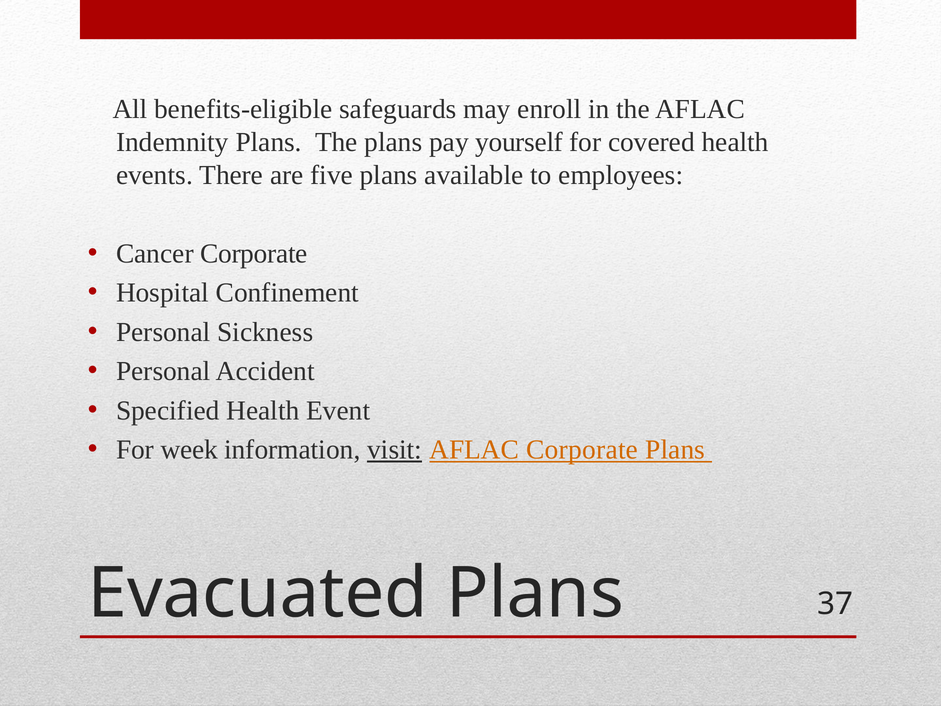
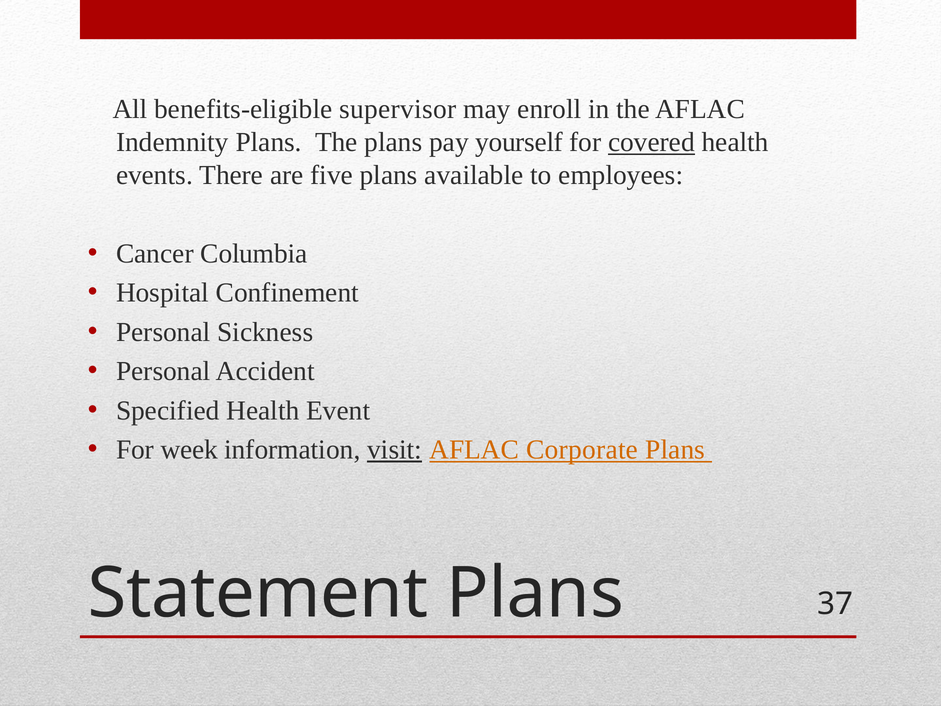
safeguards: safeguards -> supervisor
covered underline: none -> present
Cancer Corporate: Corporate -> Columbia
Evacuated: Evacuated -> Statement
